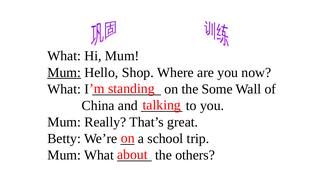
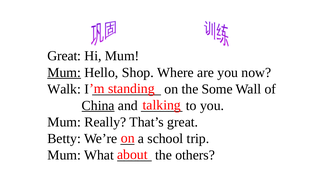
What at (64, 56): What -> Great
What at (64, 89): What -> Walk
China underline: none -> present
